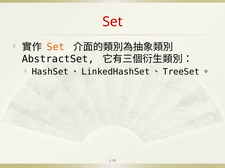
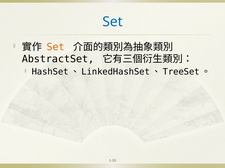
Set at (113, 22) colour: red -> blue
